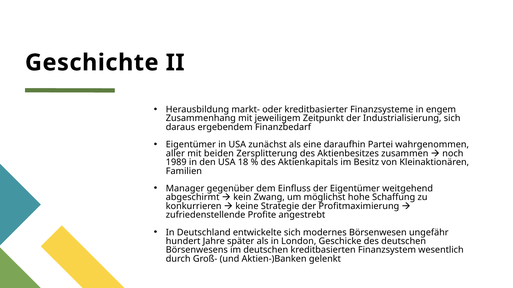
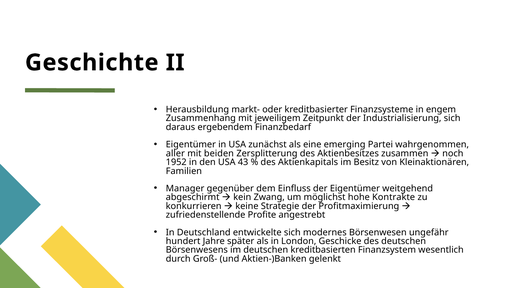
daraufhin: daraufhin -> emerging
1989: 1989 -> 1952
18: 18 -> 43
Schaffung: Schaffung -> Kontrakte
